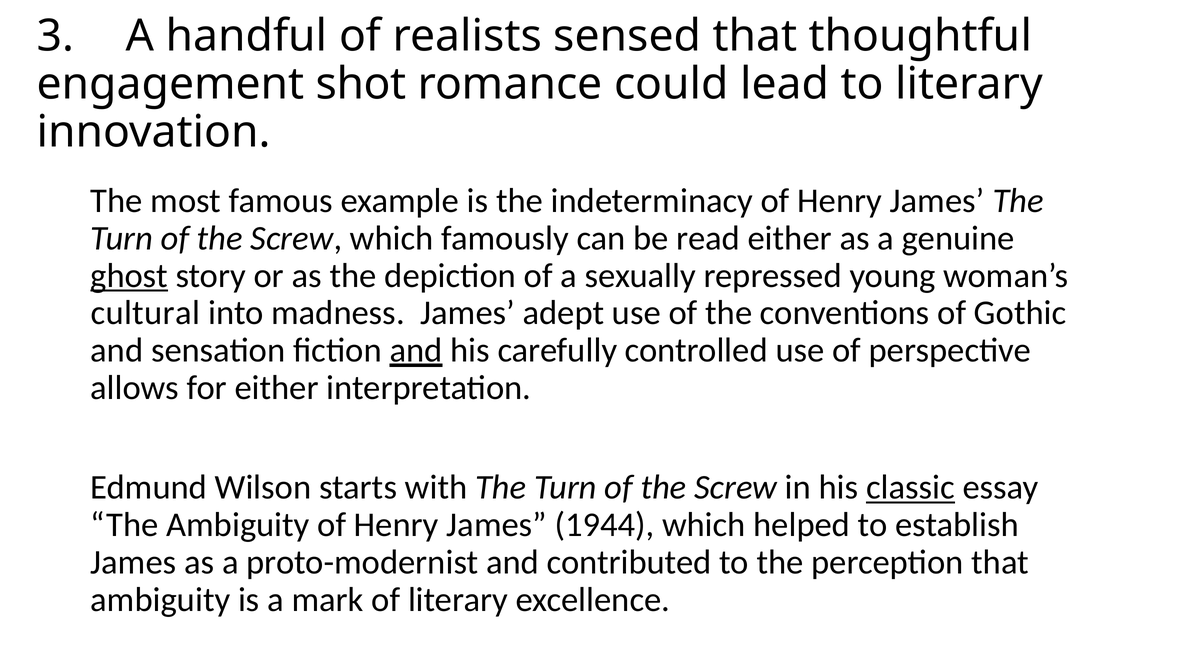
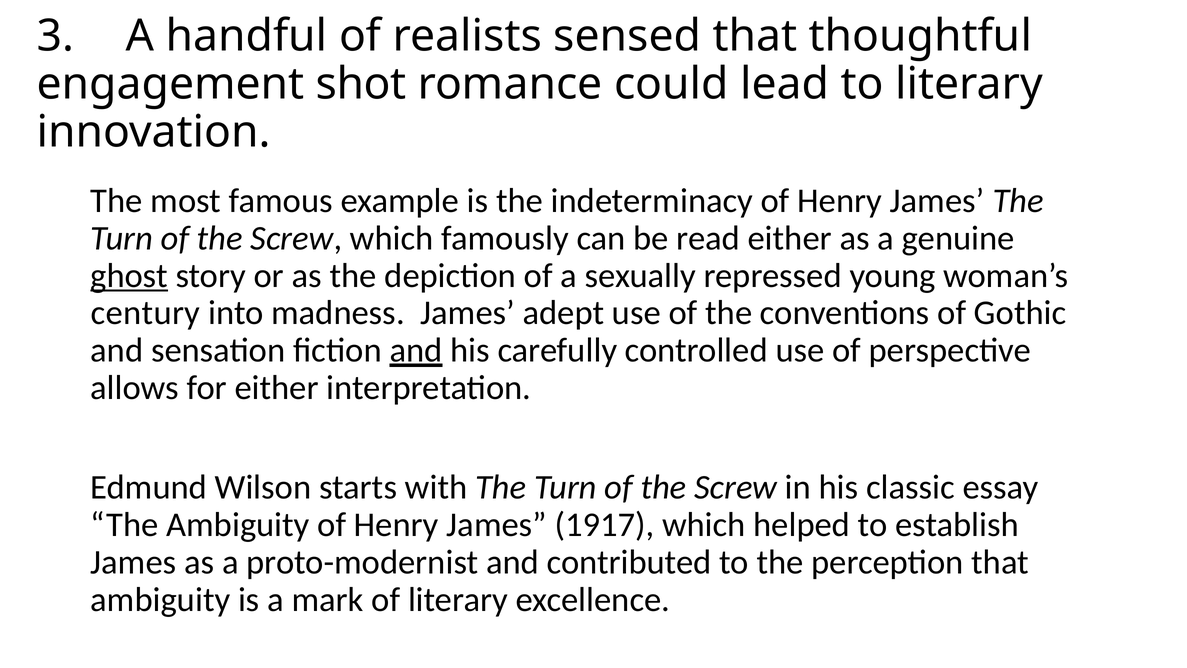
cultural: cultural -> century
classic underline: present -> none
1944: 1944 -> 1917
